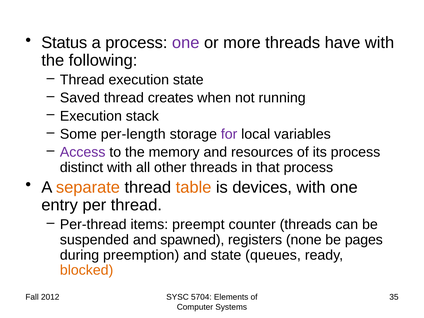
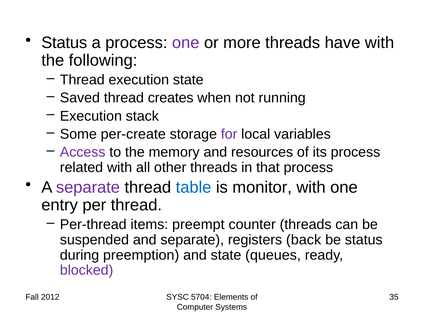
per-length: per-length -> per-create
distinct: distinct -> related
separate at (88, 187) colour: orange -> purple
table colour: orange -> blue
devices: devices -> monitor
and spawned: spawned -> separate
none: none -> back
be pages: pages -> status
blocked colour: orange -> purple
